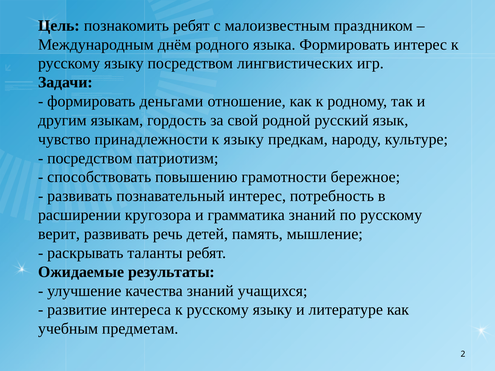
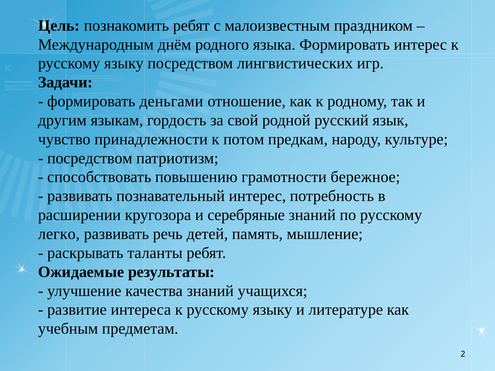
к языку: языку -> потом
грамматика: грамматика -> серебряные
верит: верит -> легко
